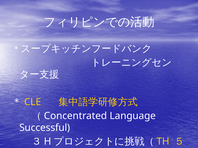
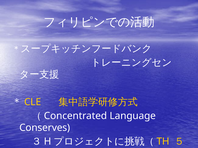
Successful: Successful -> Conserves
